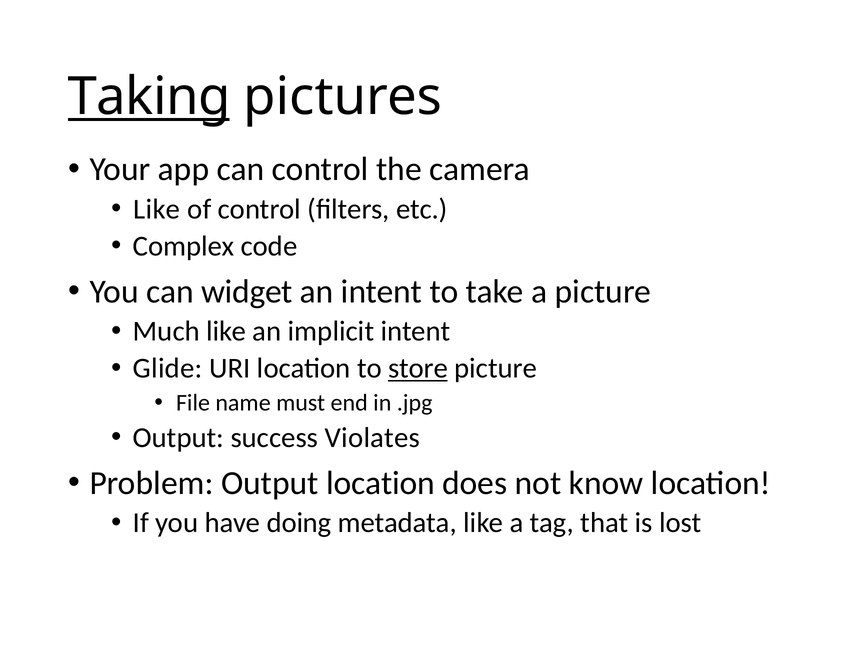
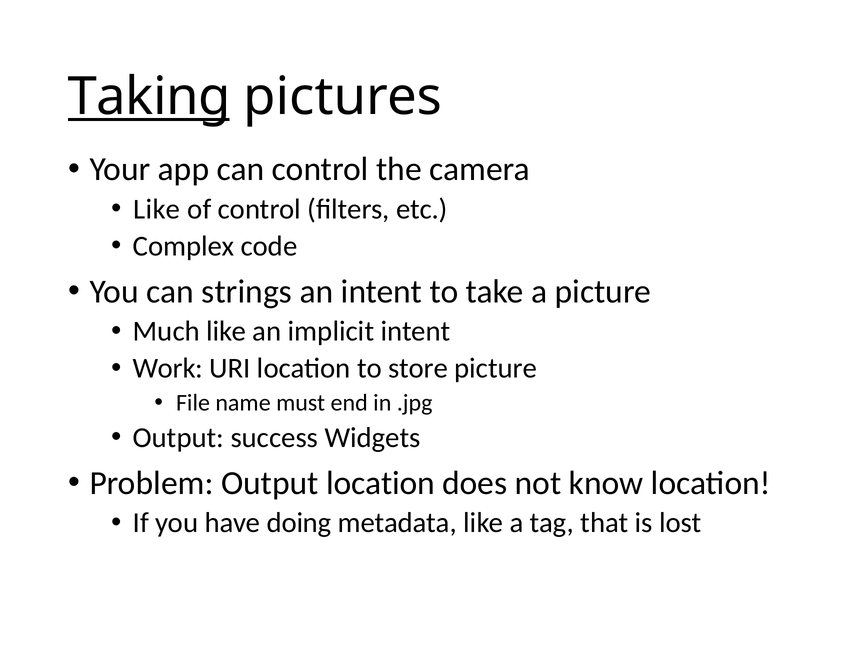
widget: widget -> strings
Glide: Glide -> Work
store underline: present -> none
Violates: Violates -> Widgets
